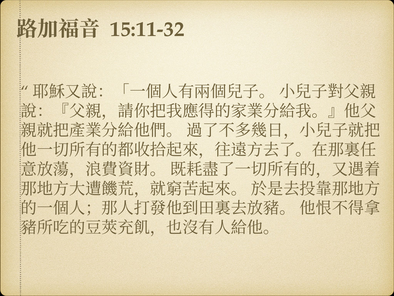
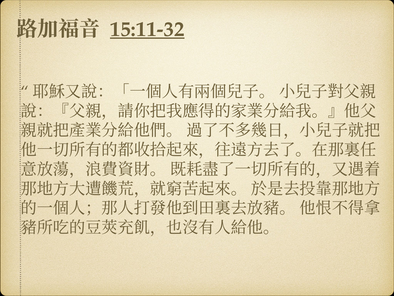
15:11-32 underline: none -> present
